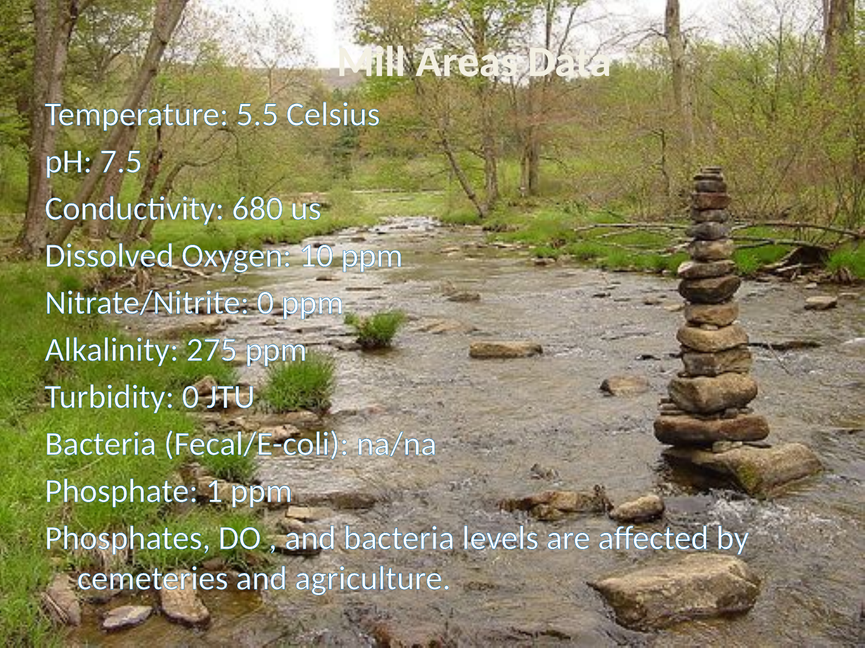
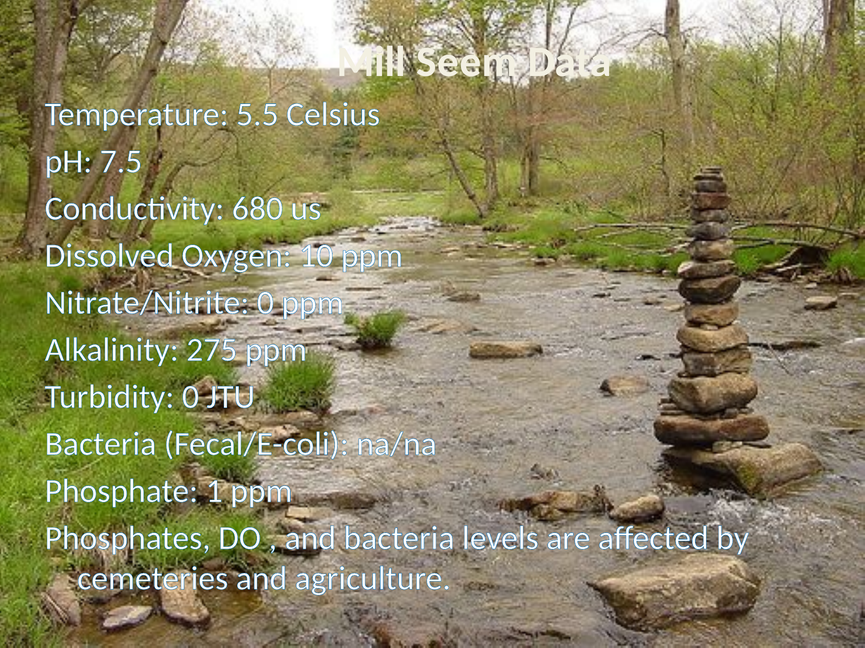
Areas: Areas -> Seem
